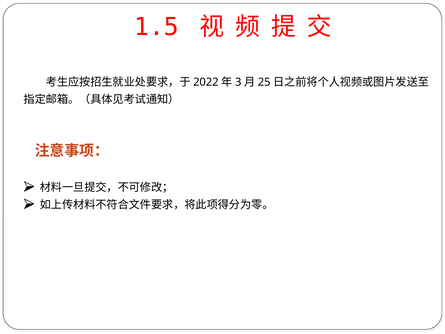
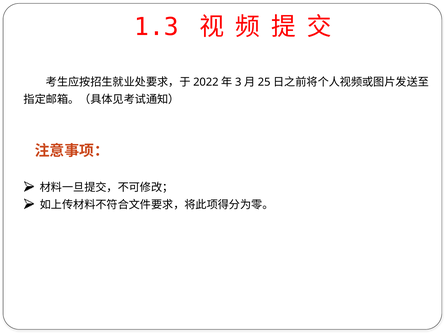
1.5: 1.5 -> 1.3
